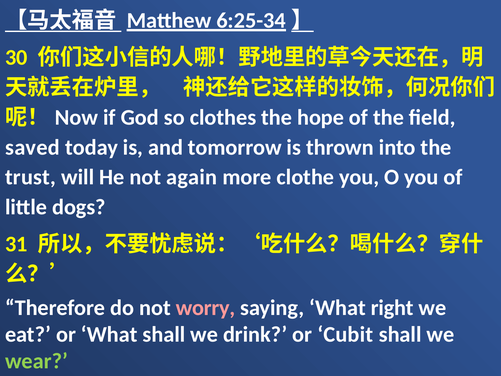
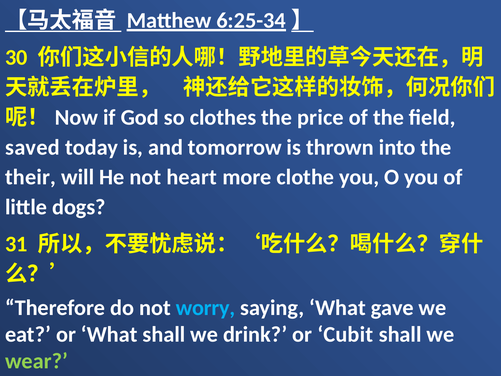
hope: hope -> price
trust: trust -> their
again: again -> heart
worry colour: pink -> light blue
right: right -> gave
